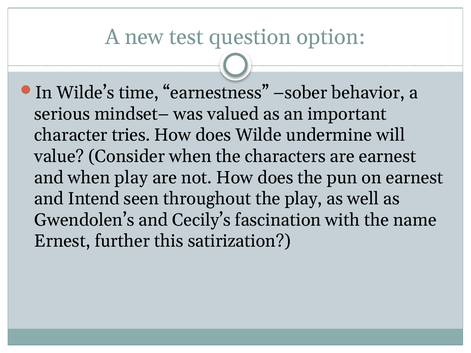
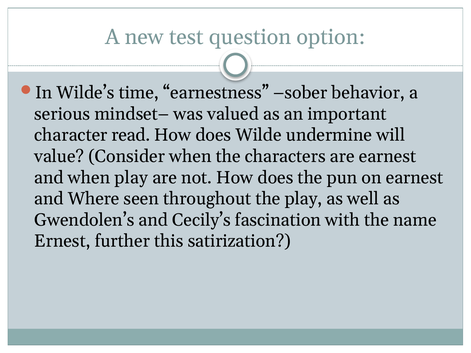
tries: tries -> read
Intend: Intend -> Where
